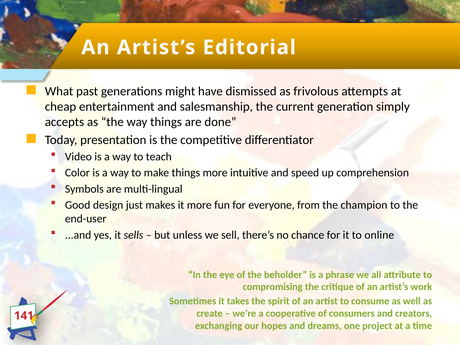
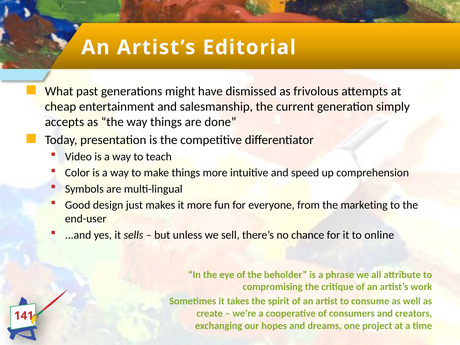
champion: champion -> marketing
